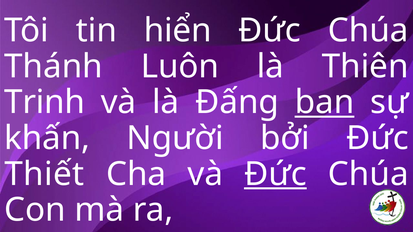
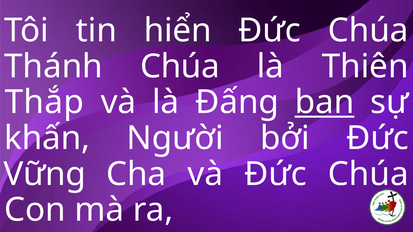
Thánh Luôn: Luôn -> Chúa
Trinh: Trinh -> Thắp
Thiết: Thiết -> Vững
Đức at (275, 174) underline: present -> none
